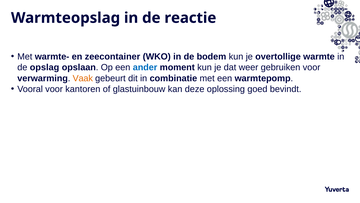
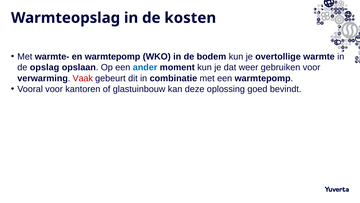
reactie: reactie -> kosten
en zeecontainer: zeecontainer -> warmtepomp
Vaak colour: orange -> red
